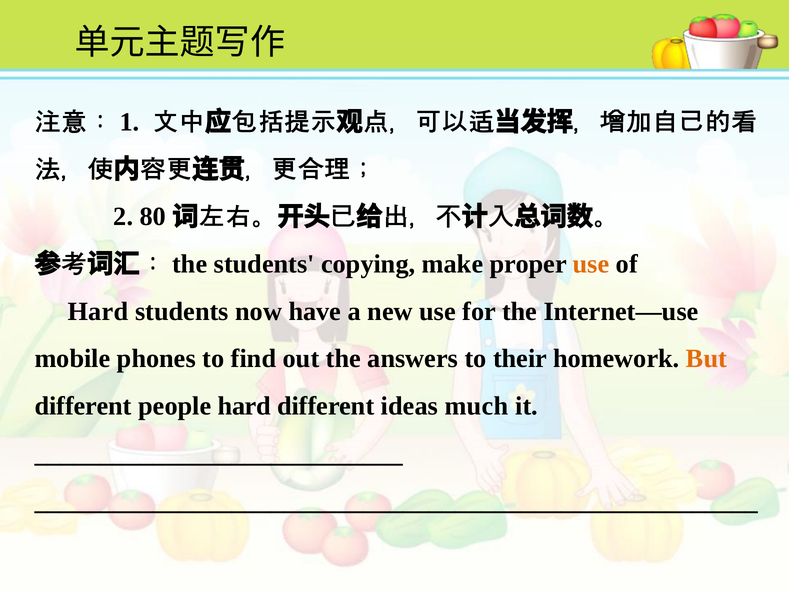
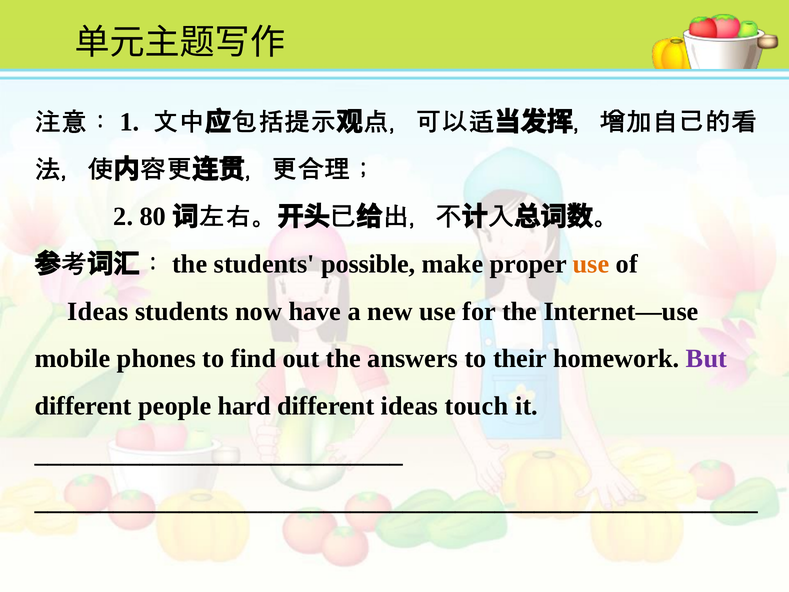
copying: copying -> possible
Hard at (98, 311): Hard -> Ideas
But colour: orange -> purple
much: much -> touch
